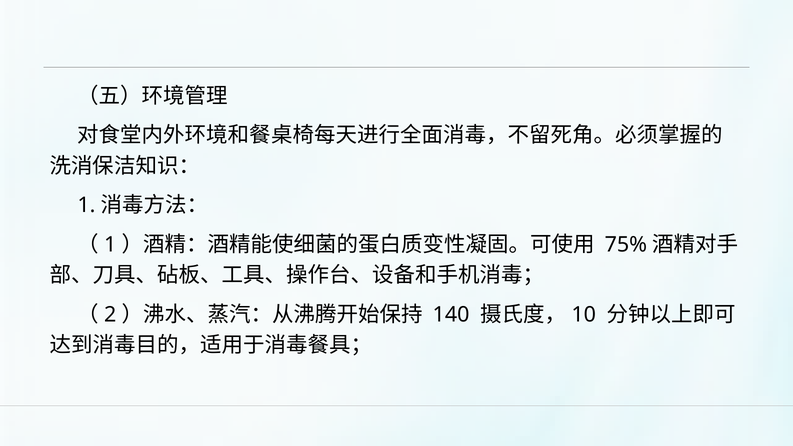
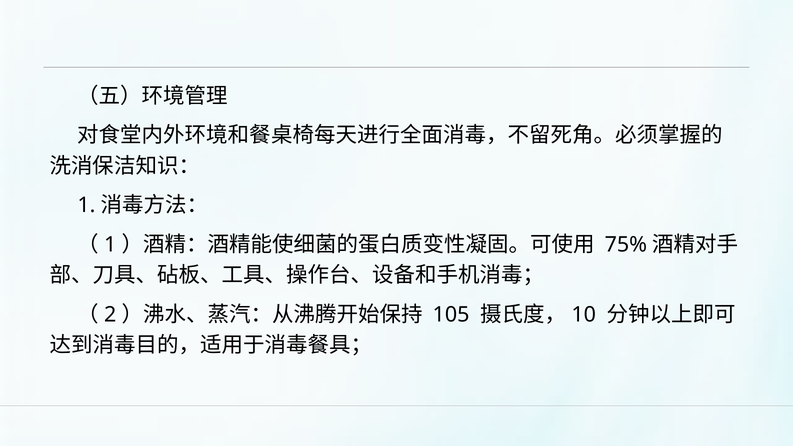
140: 140 -> 105
